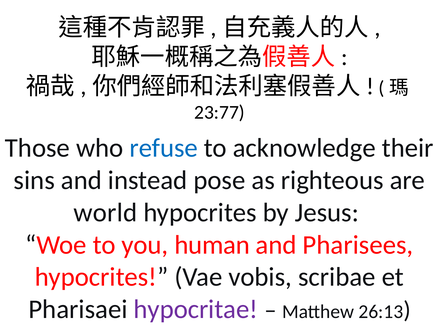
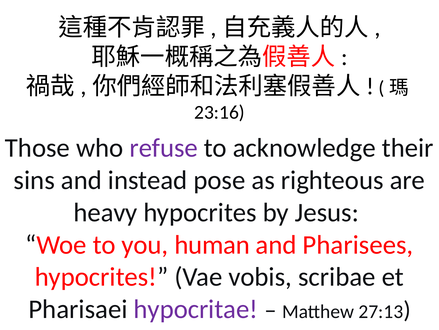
23:77: 23:77 -> 23:16
refuse colour: blue -> purple
world: world -> heavy
26:13: 26:13 -> 27:13
